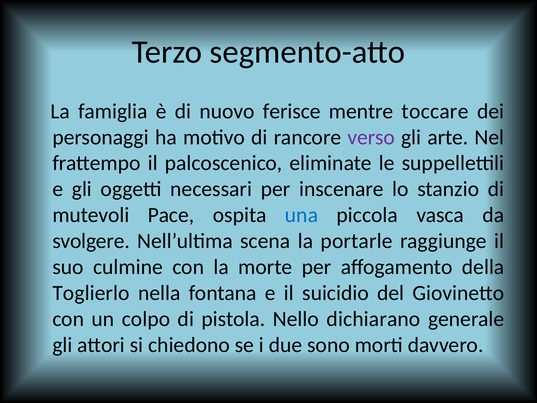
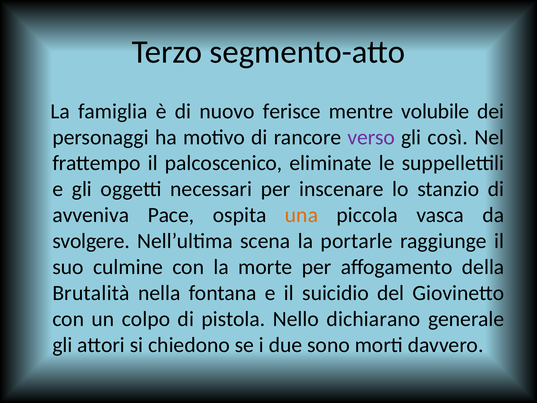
toccare: toccare -> volubile
arte: arte -> così
mutevoli: mutevoli -> avveniva
una colour: blue -> orange
Toglierlo: Toglierlo -> Brutalità
